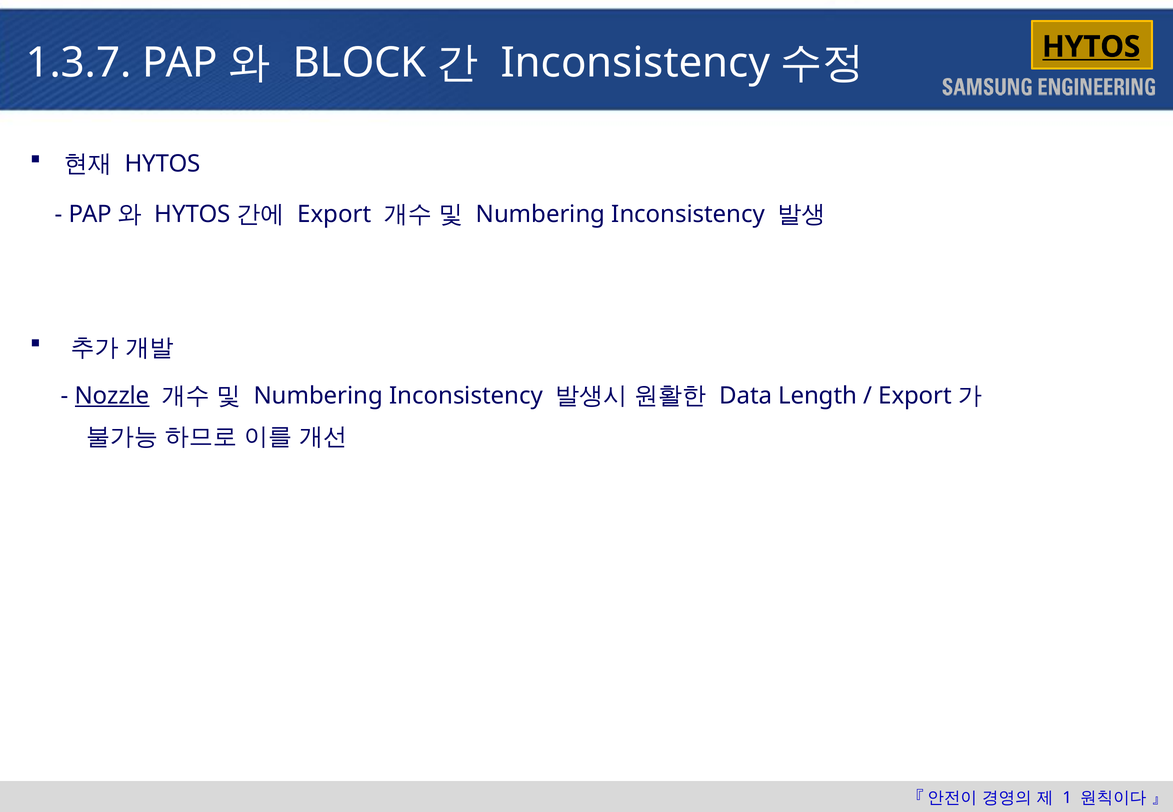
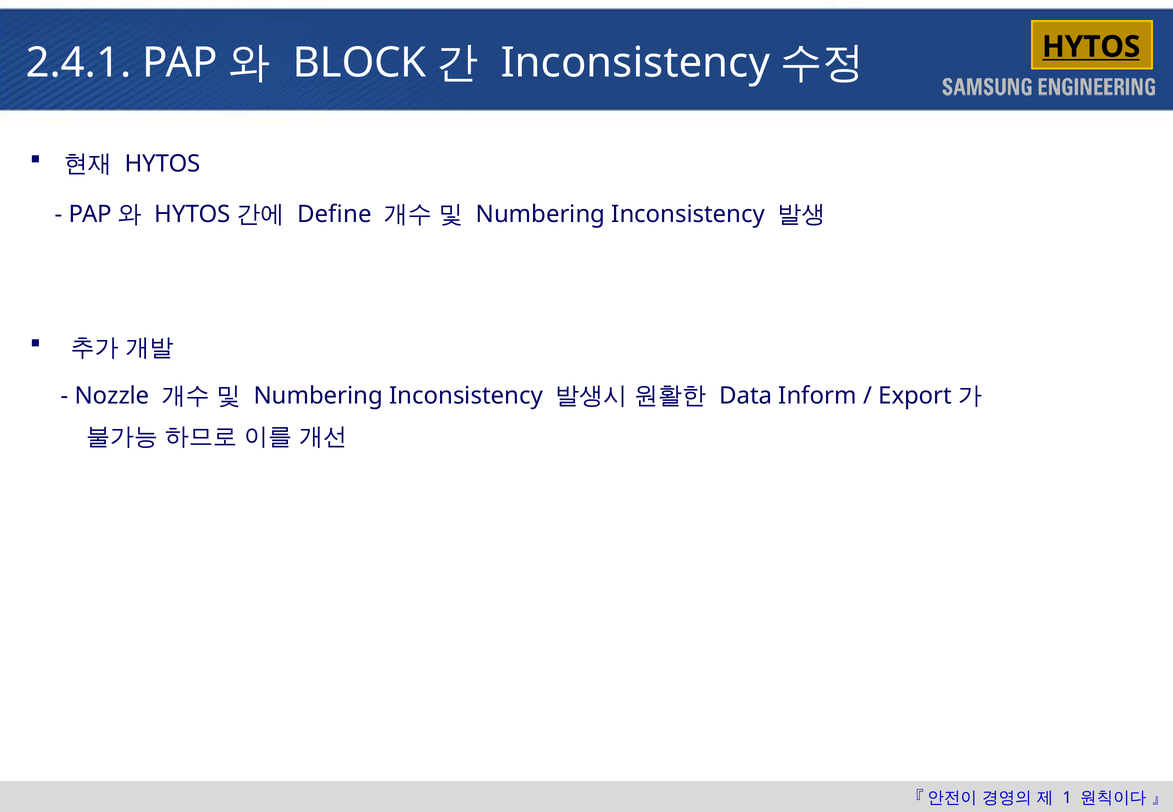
1.3.7: 1.3.7 -> 2.4.1
Export: Export -> Define
Nozzle underline: present -> none
Length: Length -> Inform
